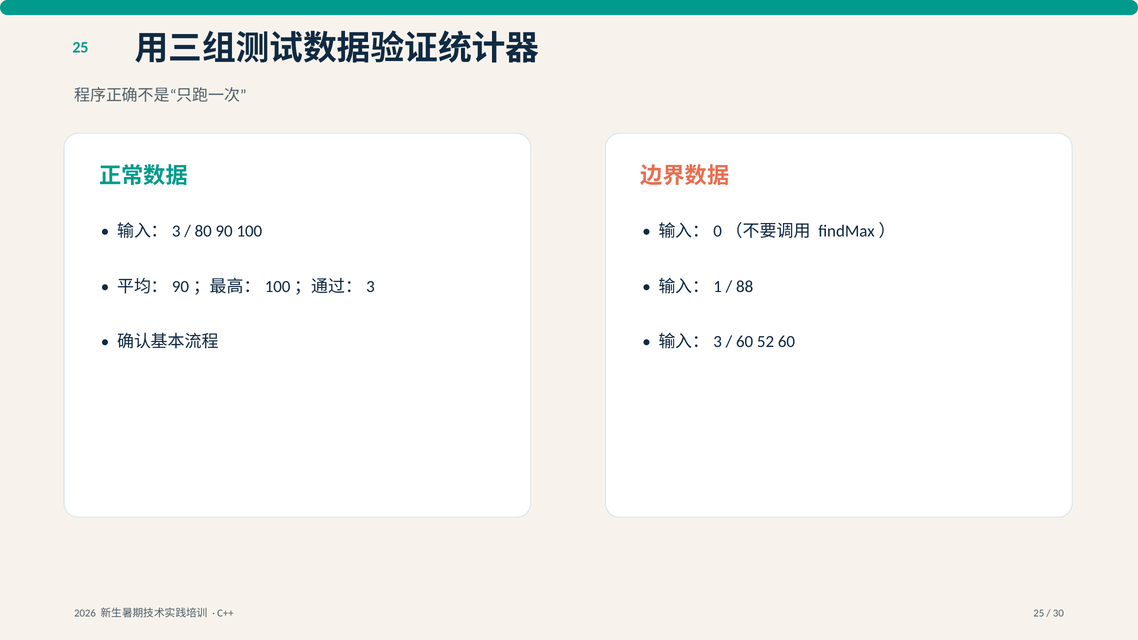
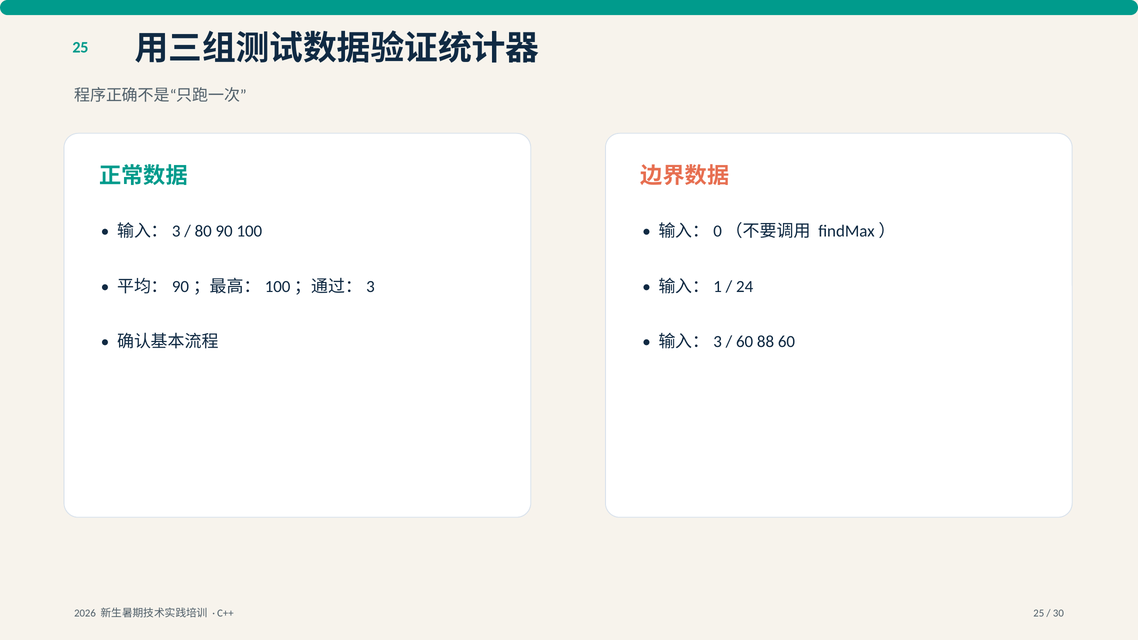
88: 88 -> 24
52: 52 -> 88
